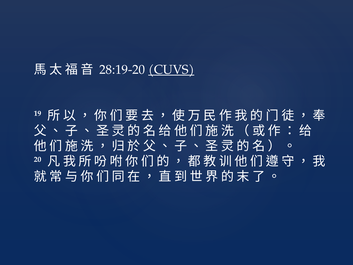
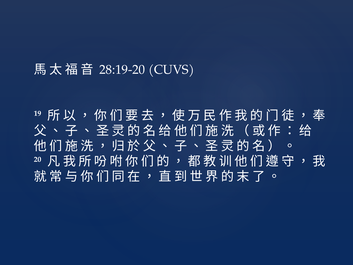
CUVS underline: present -> none
